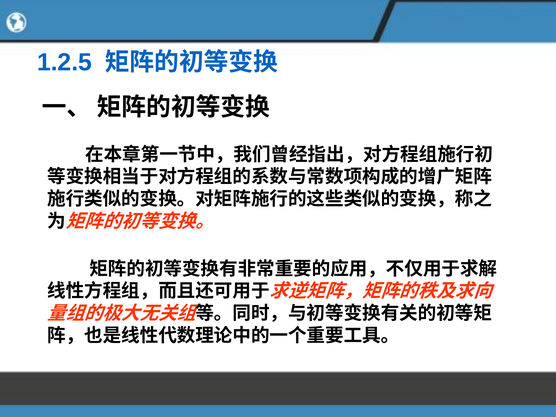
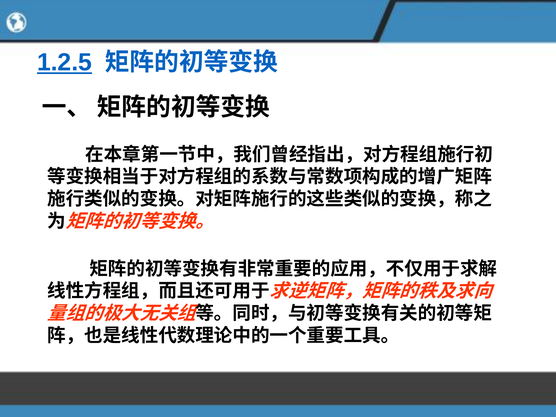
1.2.5 underline: none -> present
